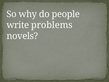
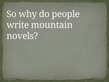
problems: problems -> mountain
